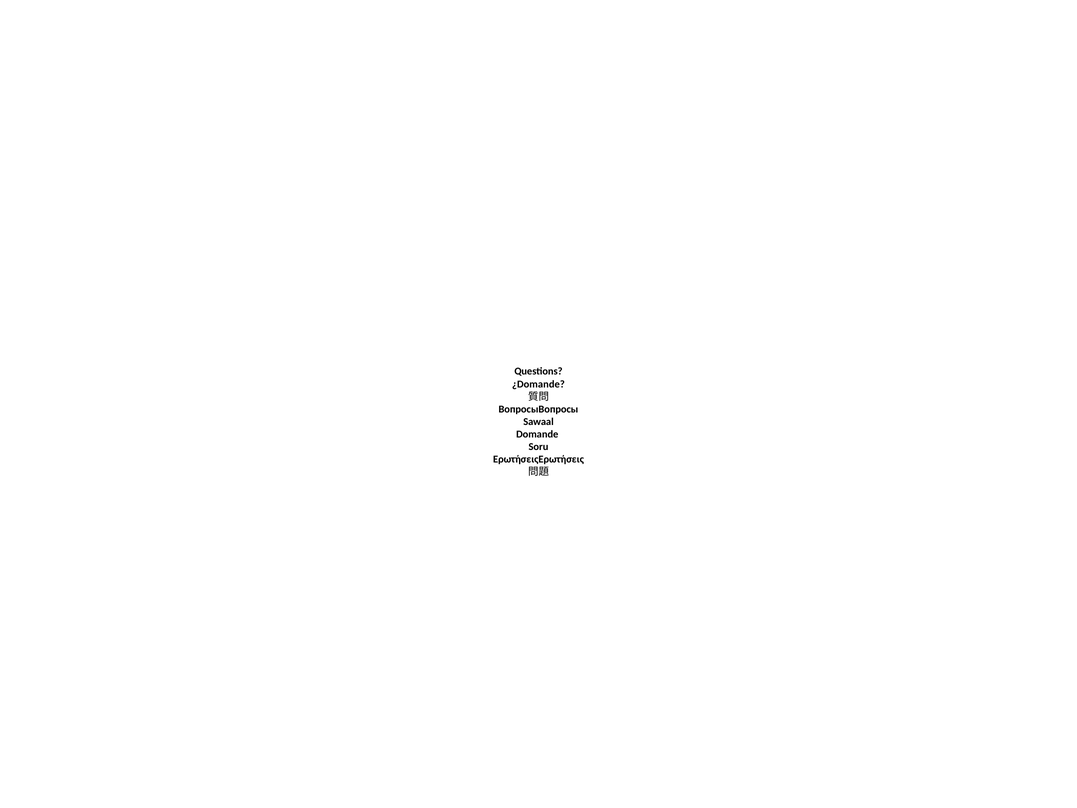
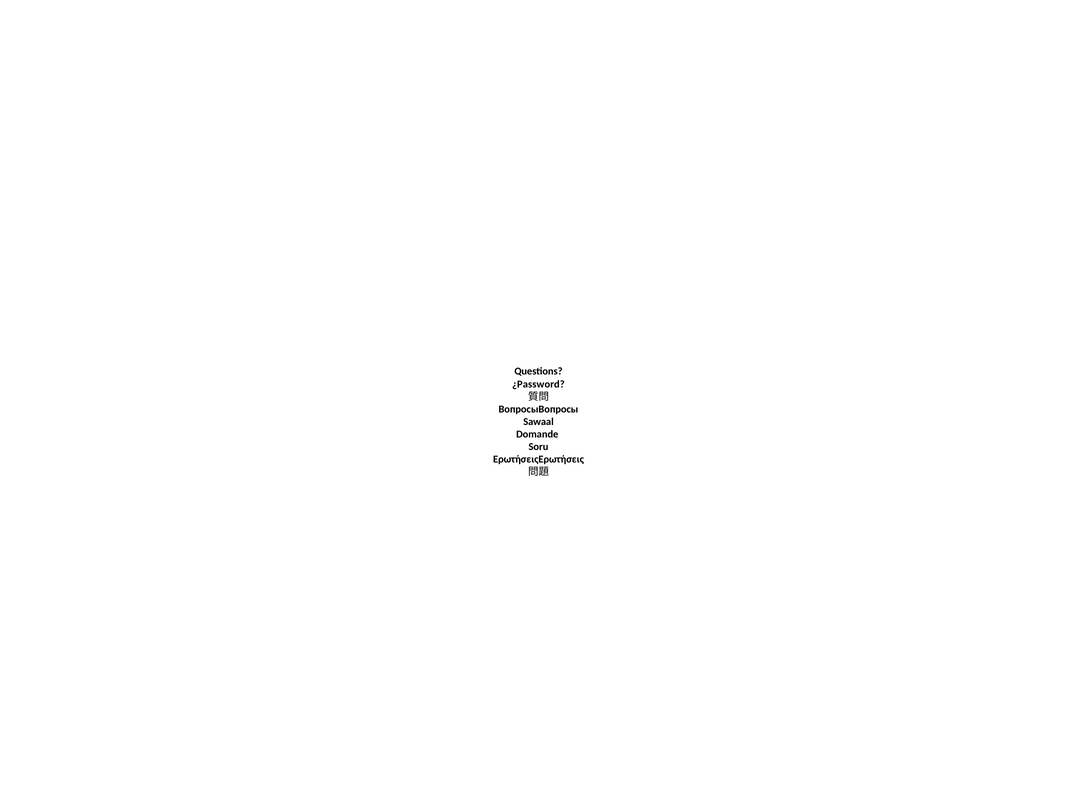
¿Domande: ¿Domande -> ¿Password
